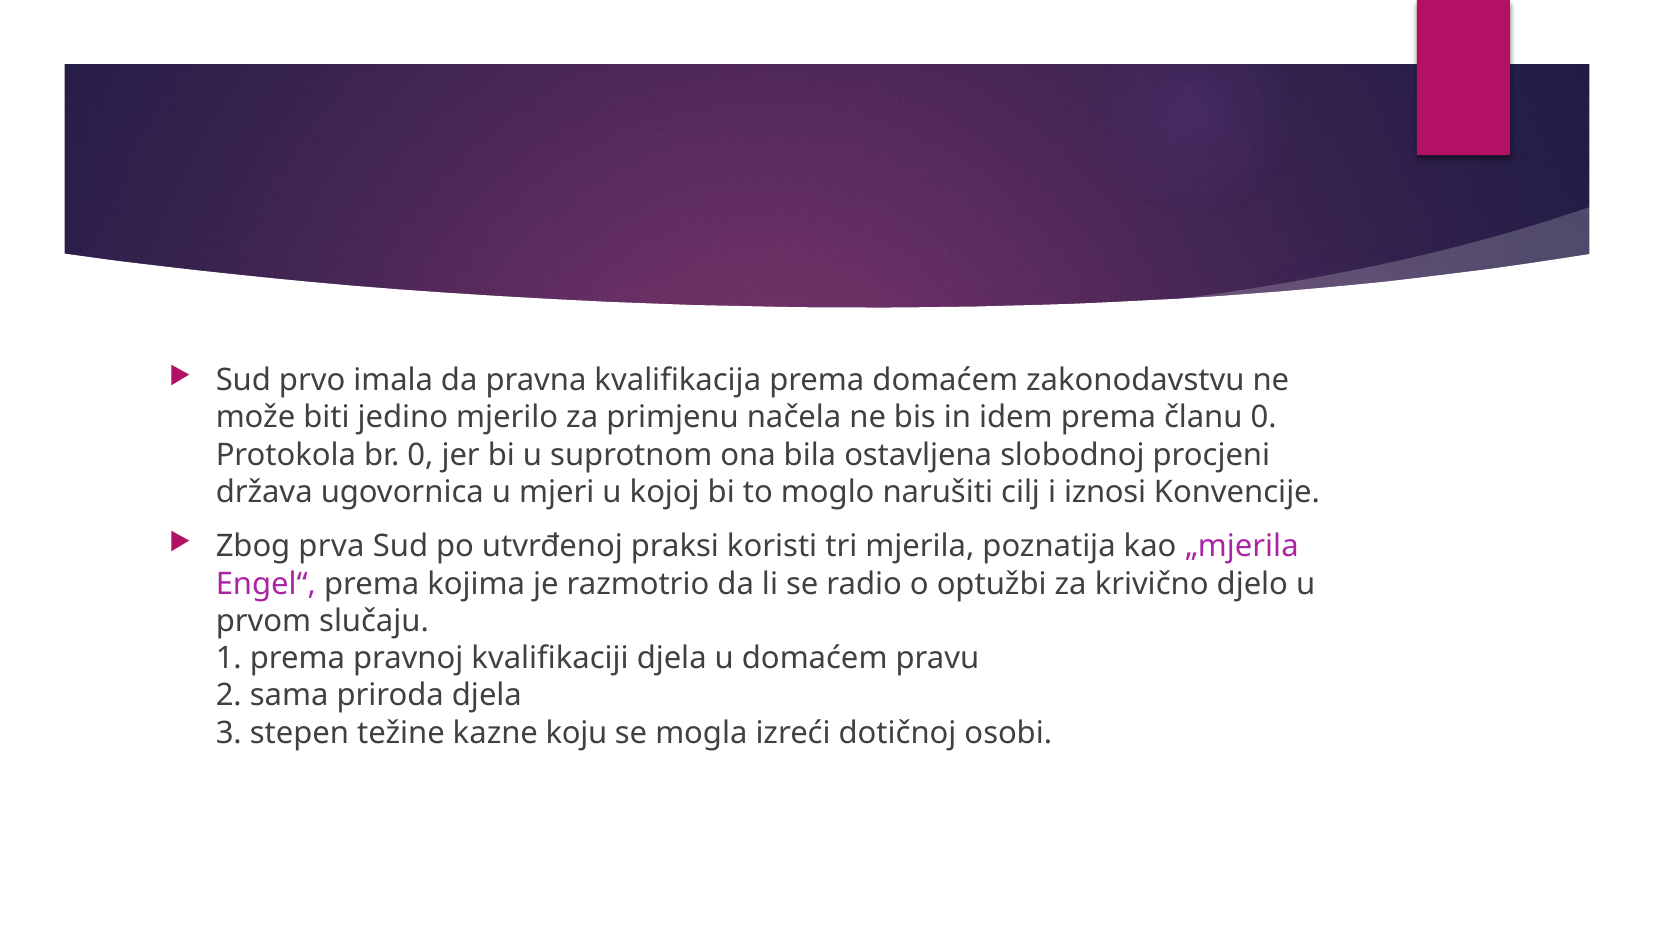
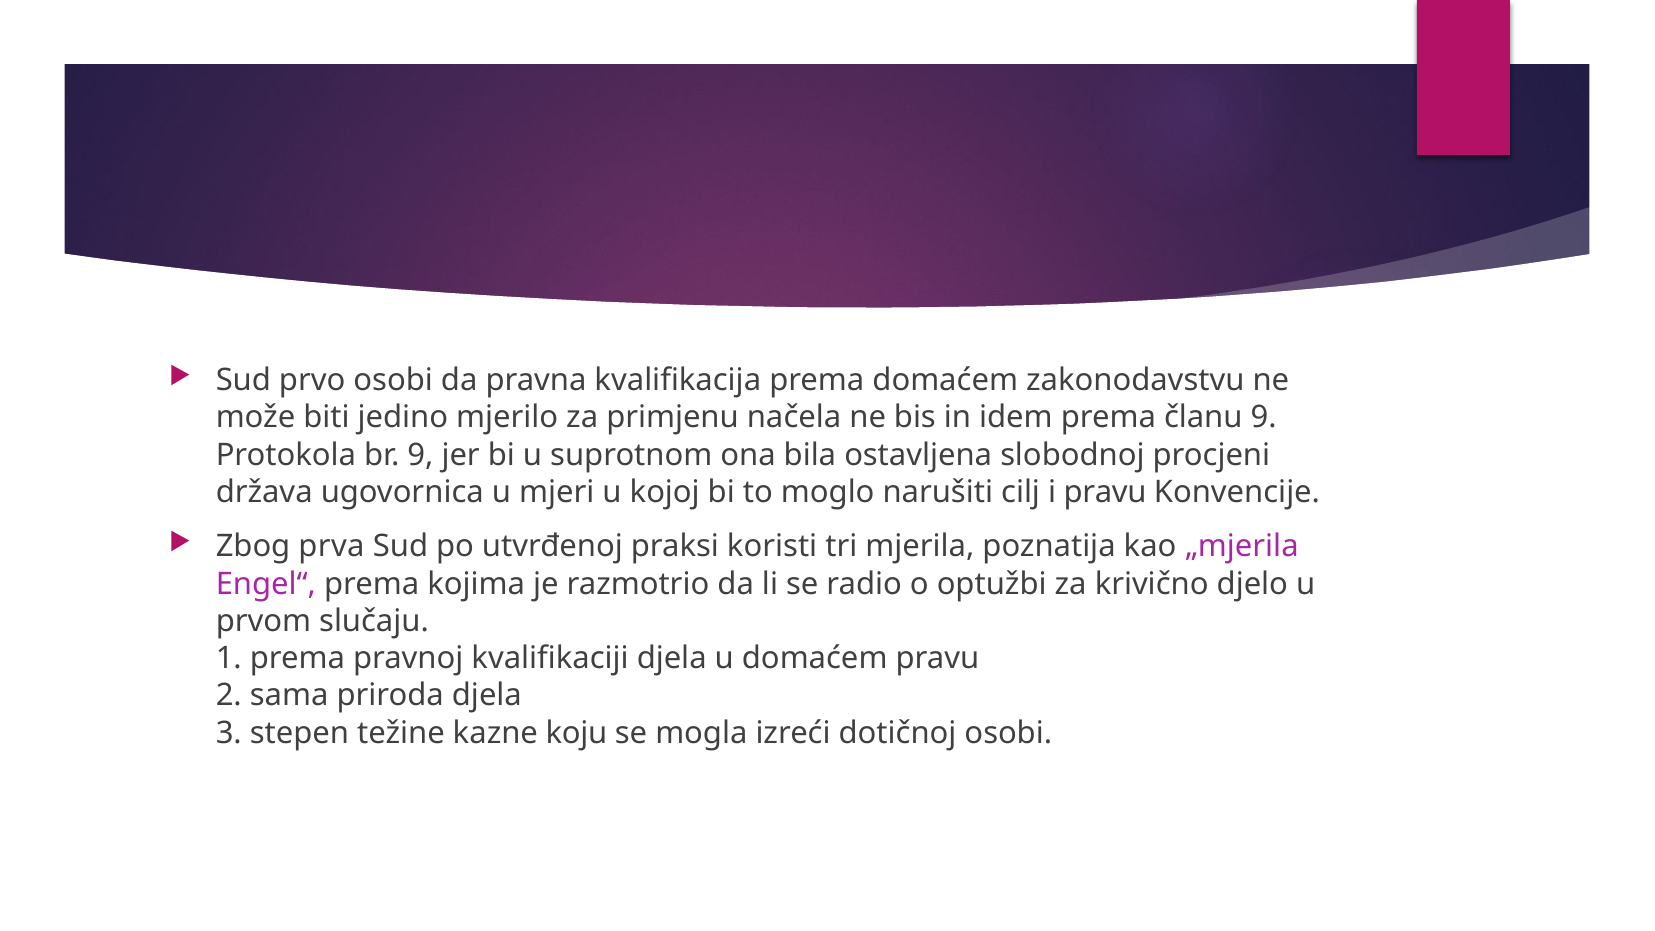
prvo imala: imala -> osobi
članu 0: 0 -> 9
br 0: 0 -> 9
i iznosi: iznosi -> pravu
